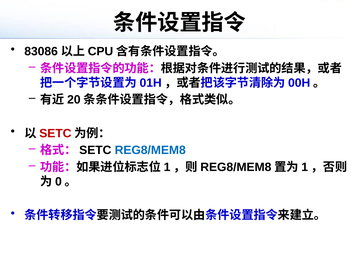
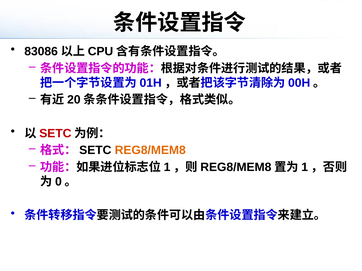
REG8/MEM8 colour: blue -> orange
